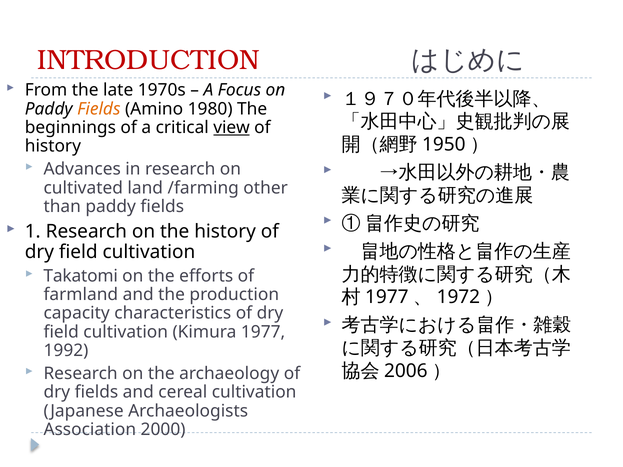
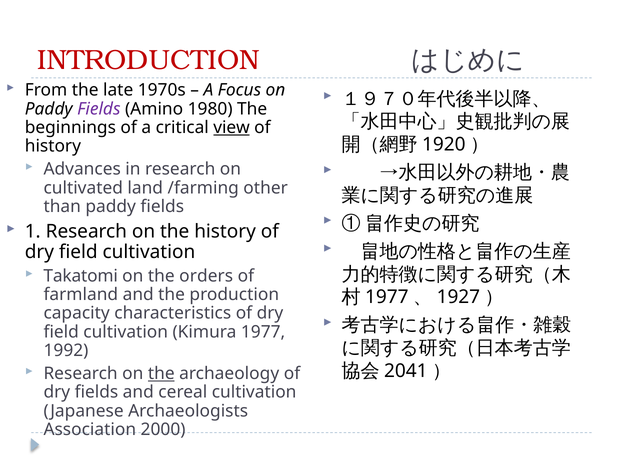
Fields at (99, 109) colour: orange -> purple
1950: 1950 -> 1920
efforts: efforts -> orders
1972: 1972 -> 1927
2006: 2006 -> 2041
the at (161, 374) underline: none -> present
